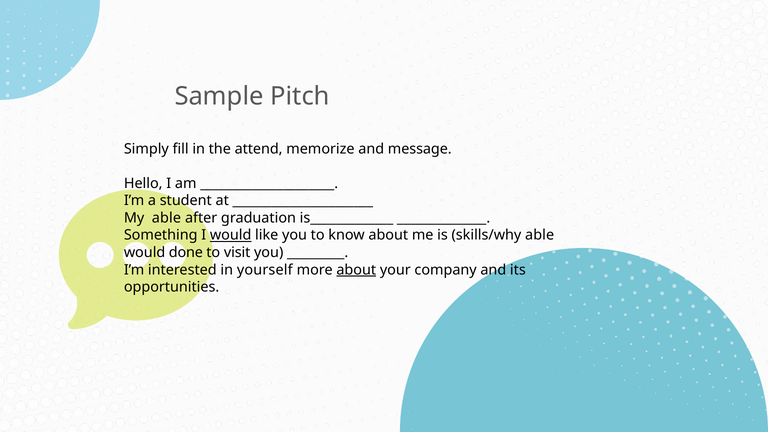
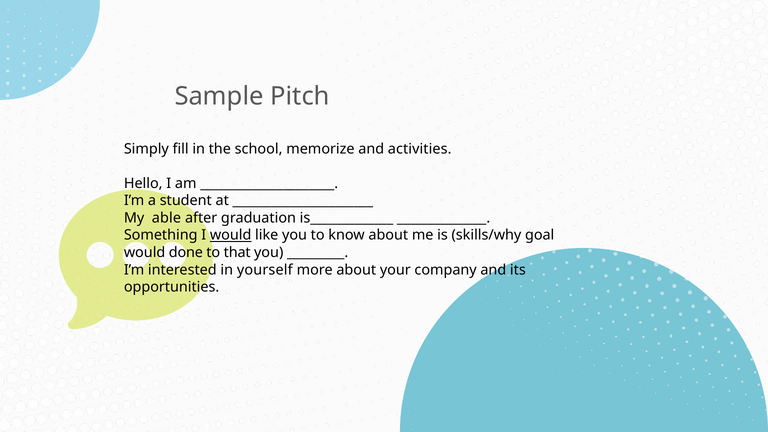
attend: attend -> school
message: message -> activities
skills/why able: able -> goal
visit: visit -> that
about at (356, 270) underline: present -> none
